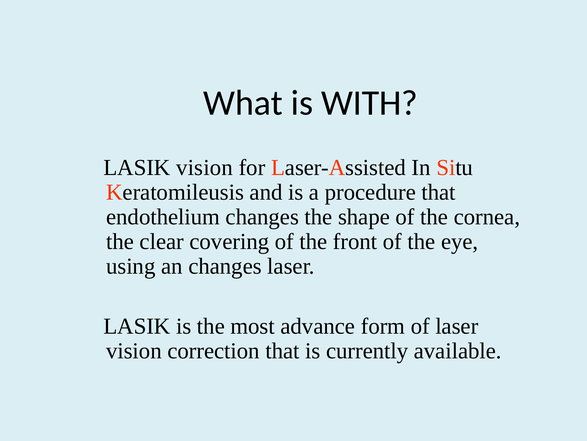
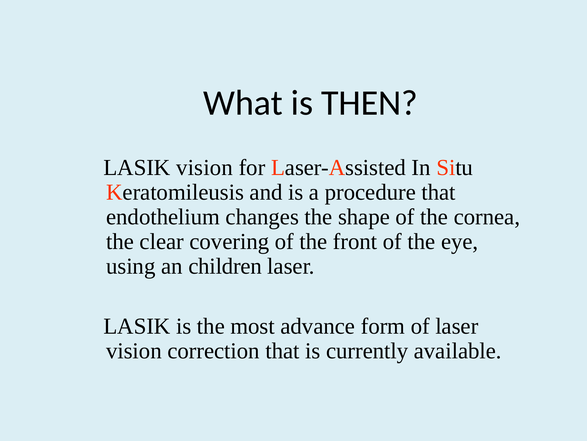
WITH: WITH -> THEN
an changes: changes -> children
